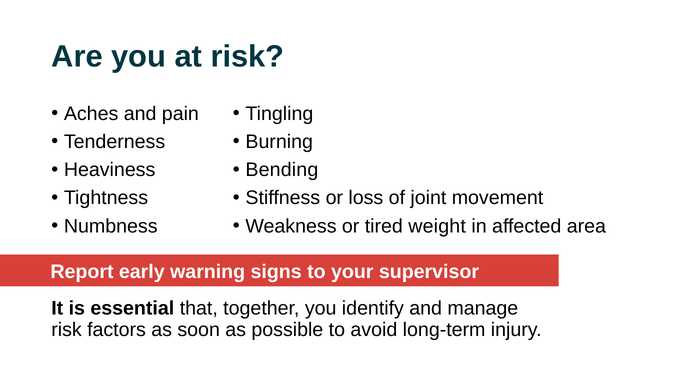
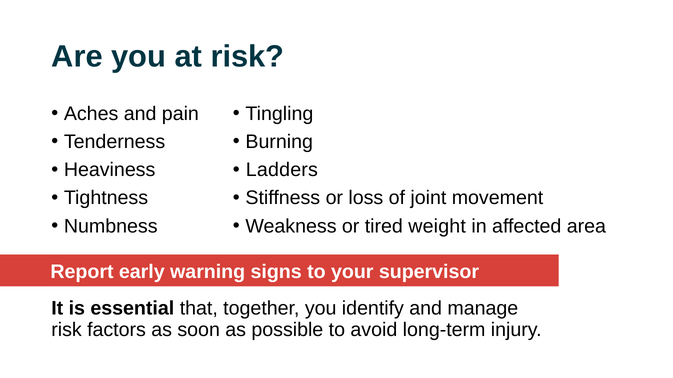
Bending: Bending -> Ladders
